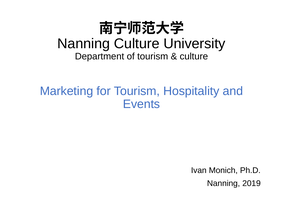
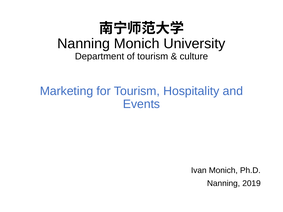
Nanning Culture: Culture -> Monich
